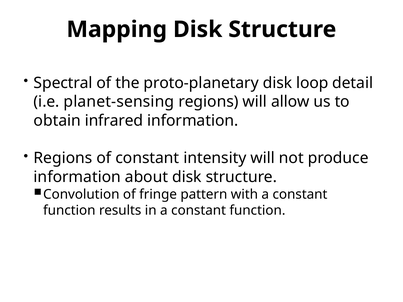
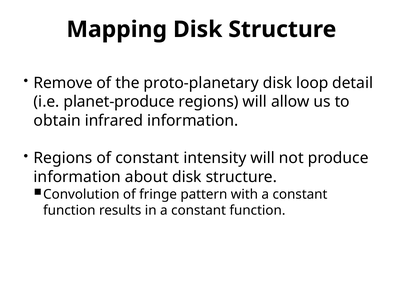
Spectral: Spectral -> Remove
planet-sensing: planet-sensing -> planet-produce
